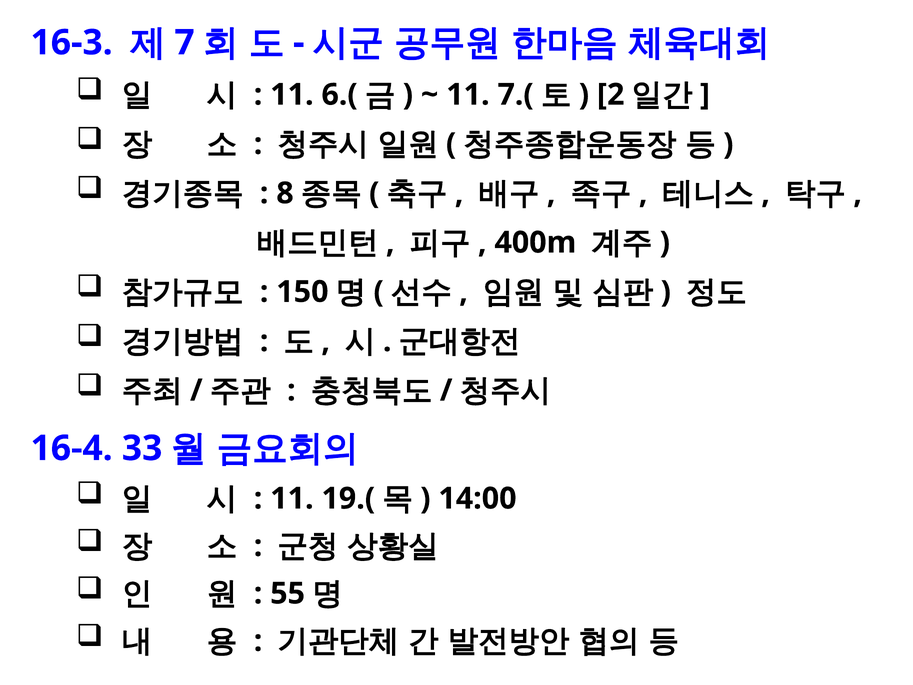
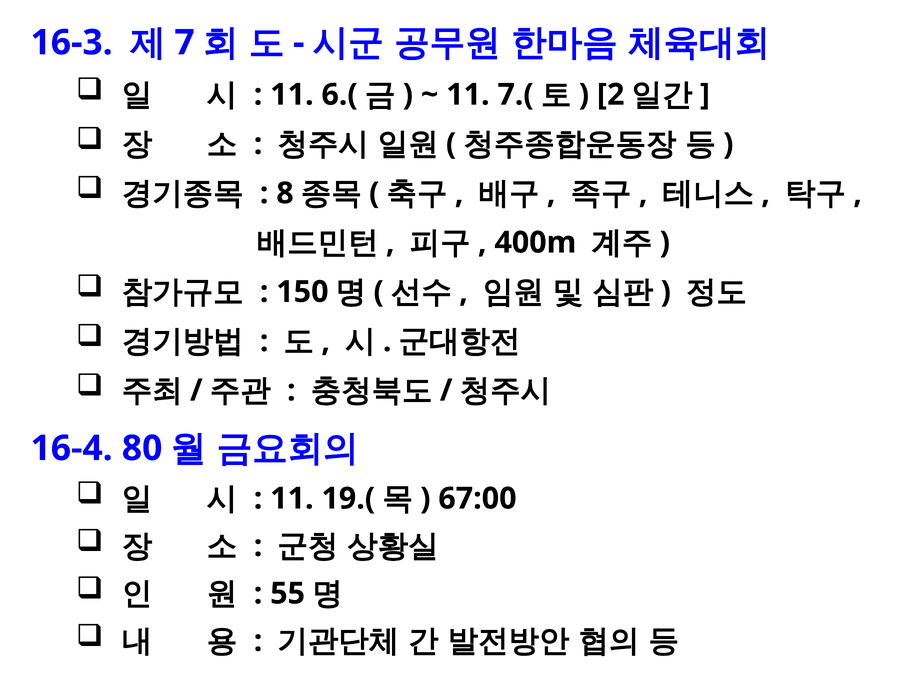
33: 33 -> 80
14:00: 14:00 -> 67:00
